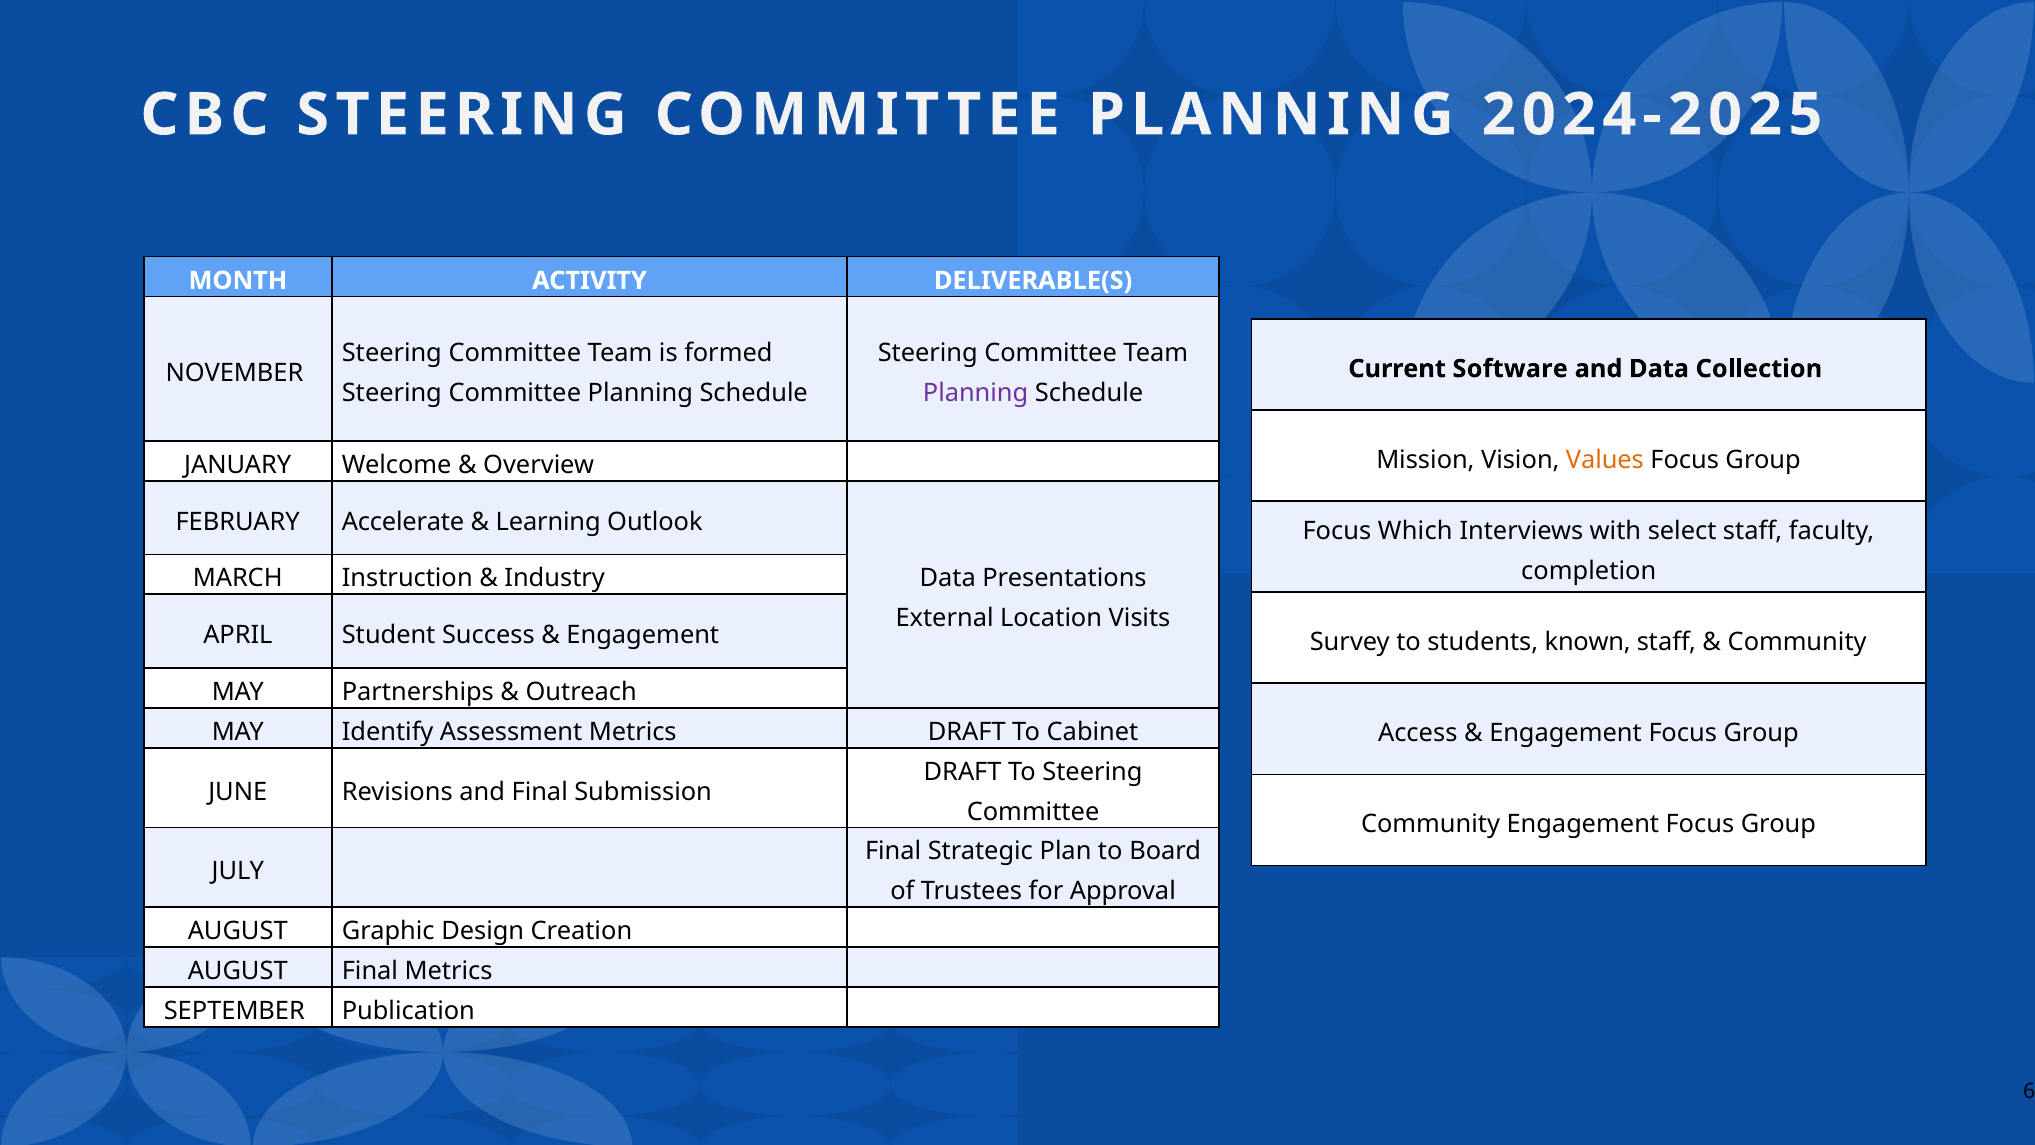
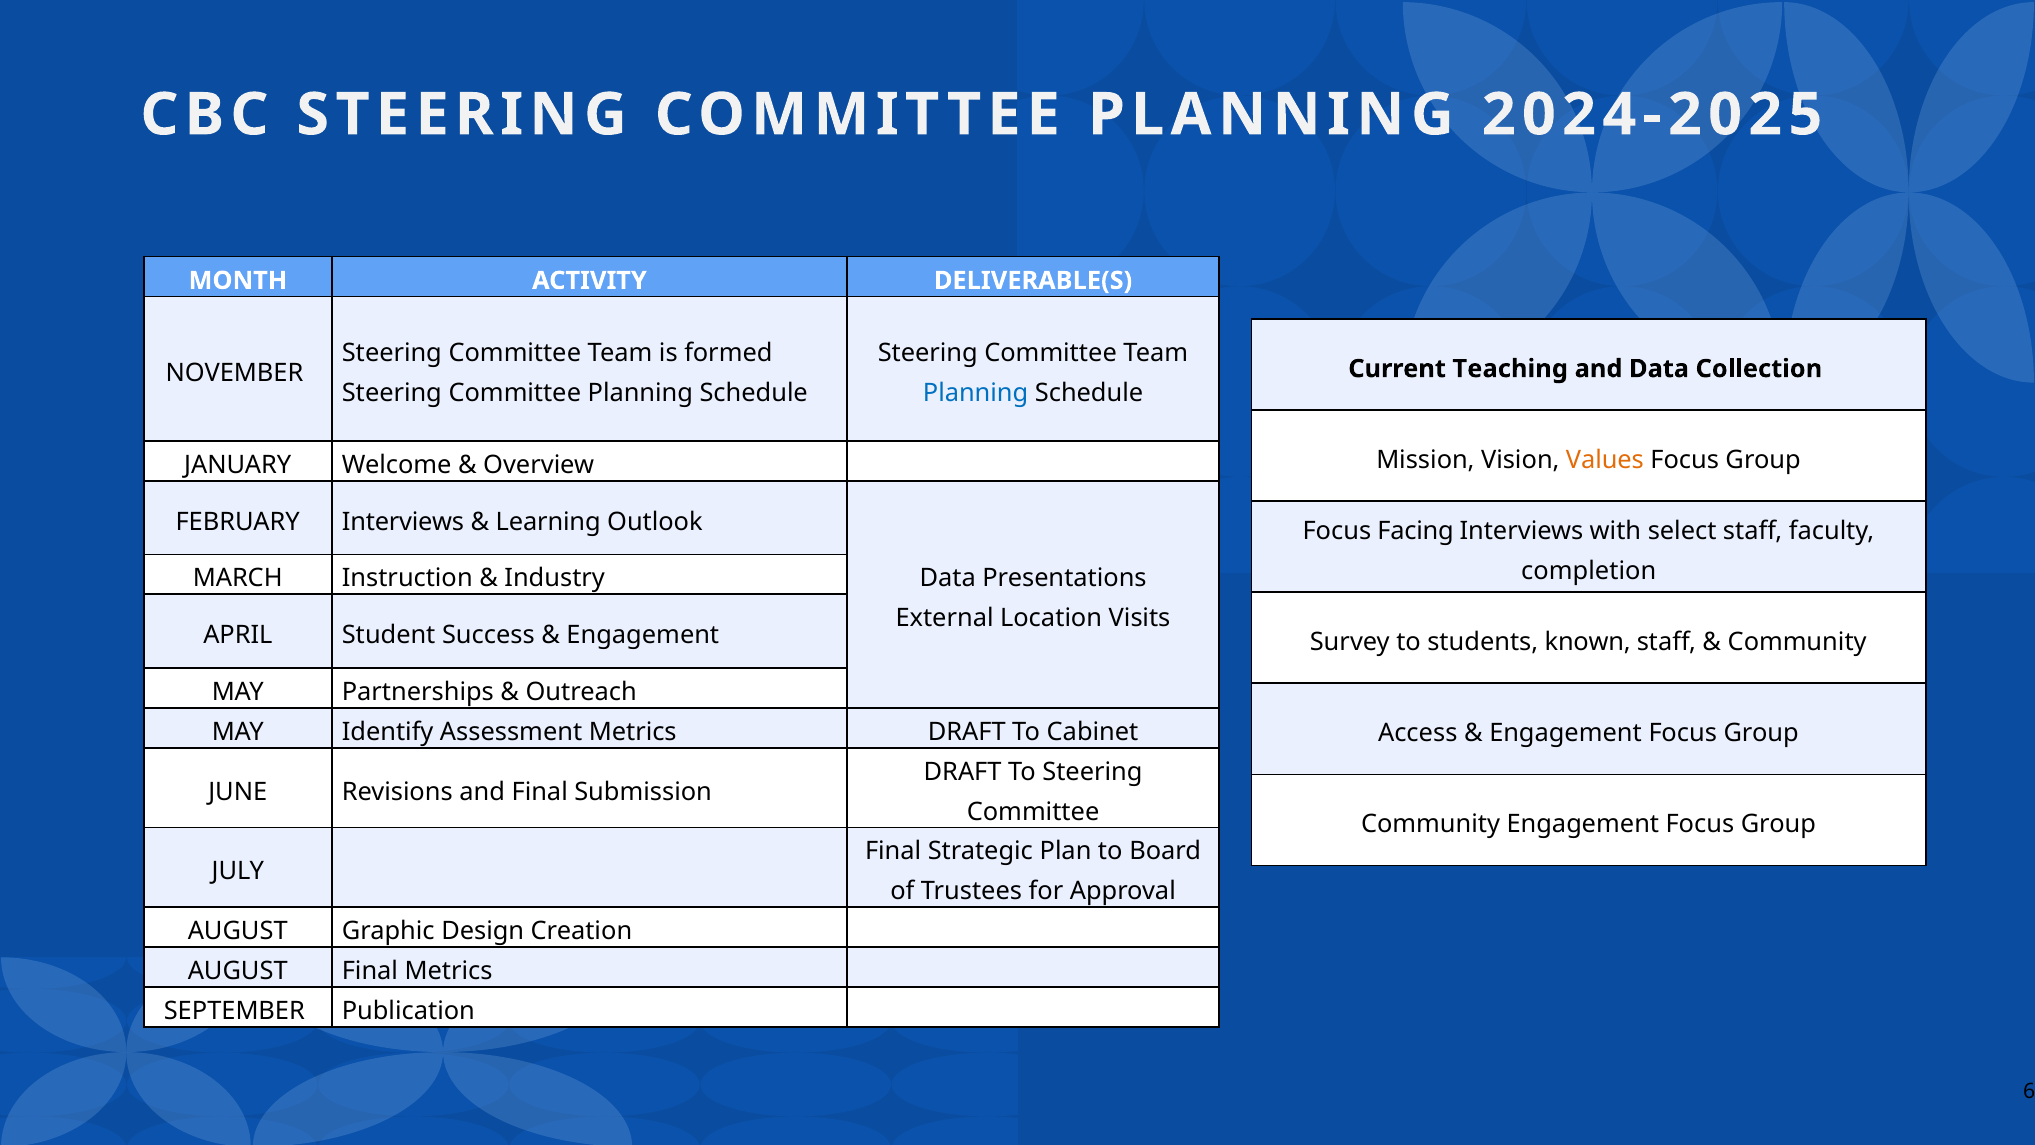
Software: Software -> Teaching
Planning at (976, 393) colour: purple -> blue
FEBRUARY Accelerate: Accelerate -> Interviews
Which: Which -> Facing
